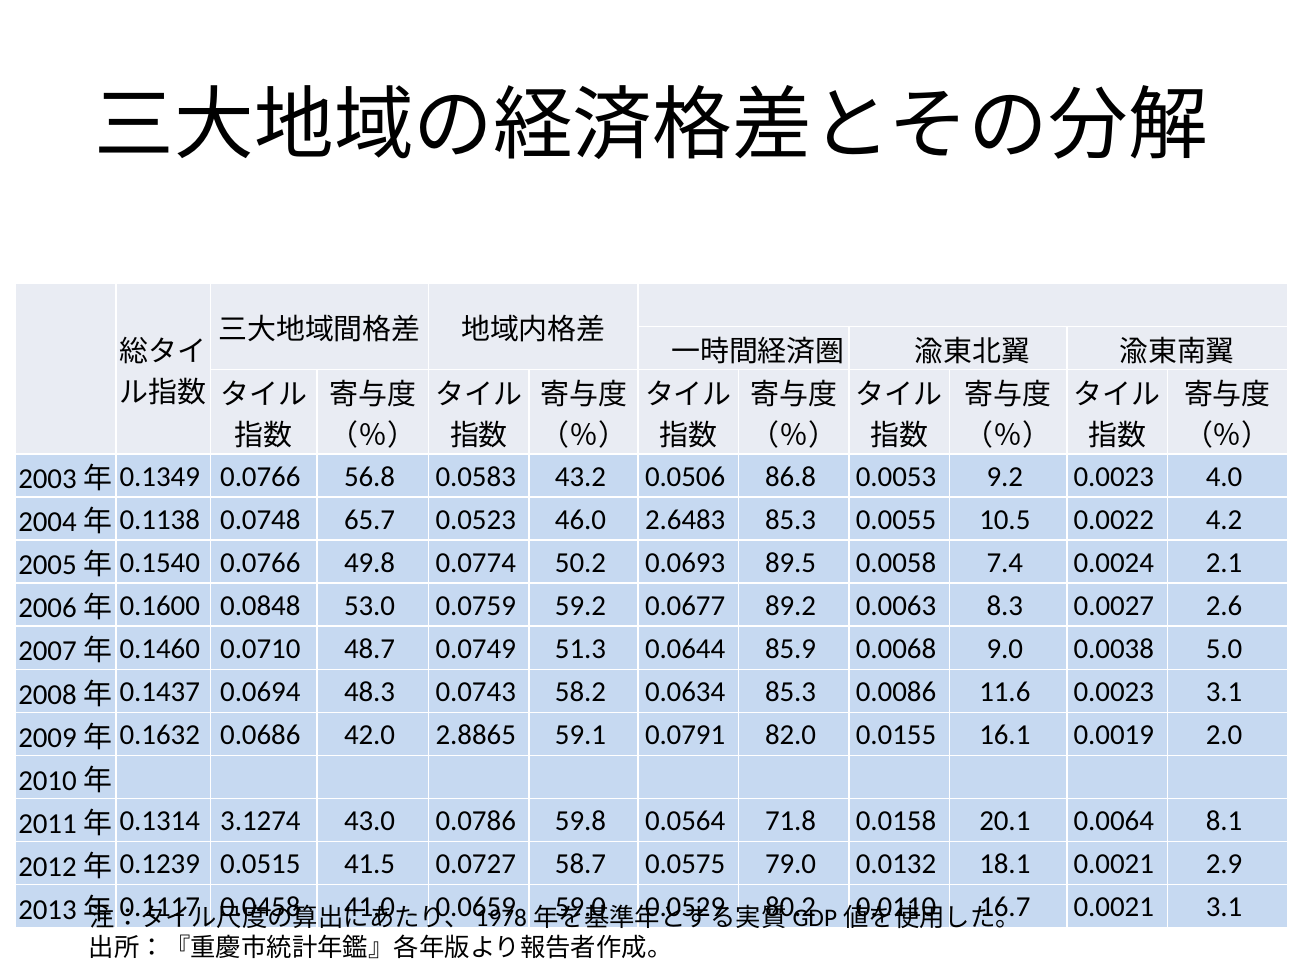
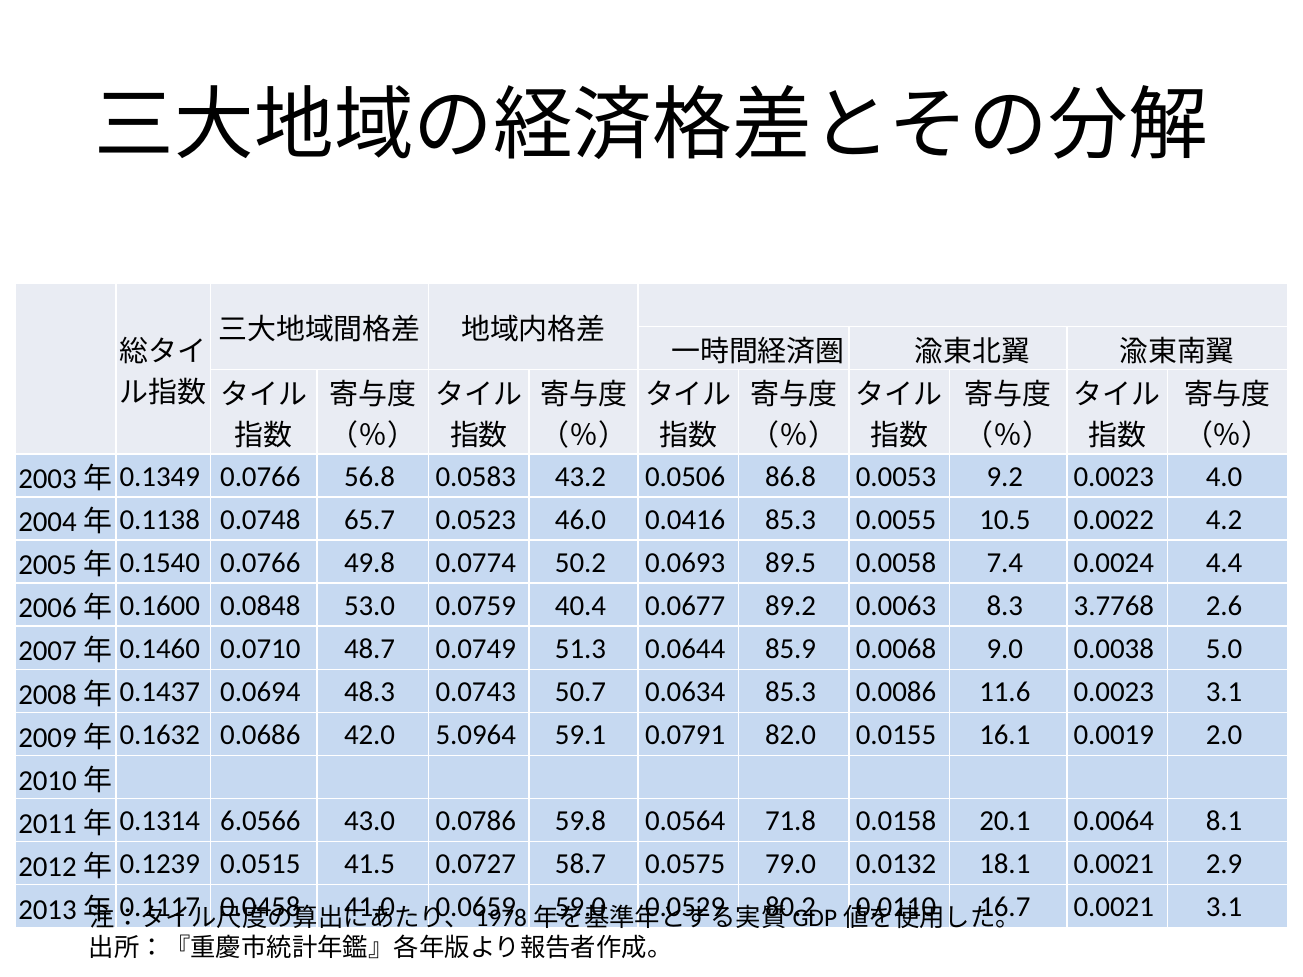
2.6483: 2.6483 -> 0.0416
2.1: 2.1 -> 4.4
59.2: 59.2 -> 40.4
0.0027: 0.0027 -> 3.7768
58.2: 58.2 -> 50.7
2.8865: 2.8865 -> 5.0964
3.1274: 3.1274 -> 6.0566
